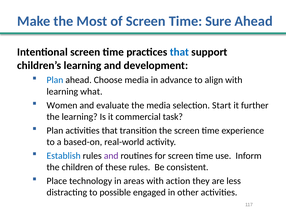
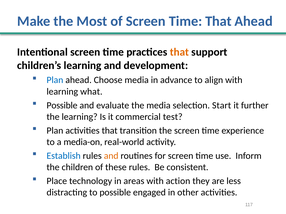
Time Sure: Sure -> That
that at (179, 52) colour: blue -> orange
Women at (62, 106): Women -> Possible
task: task -> test
based-on: based-on -> media-on
and at (111, 156) colour: purple -> orange
